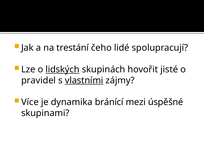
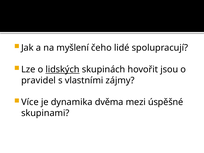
trestání: trestání -> myšlení
jisté: jisté -> jsou
vlastními underline: present -> none
bránící: bránící -> dvěma
